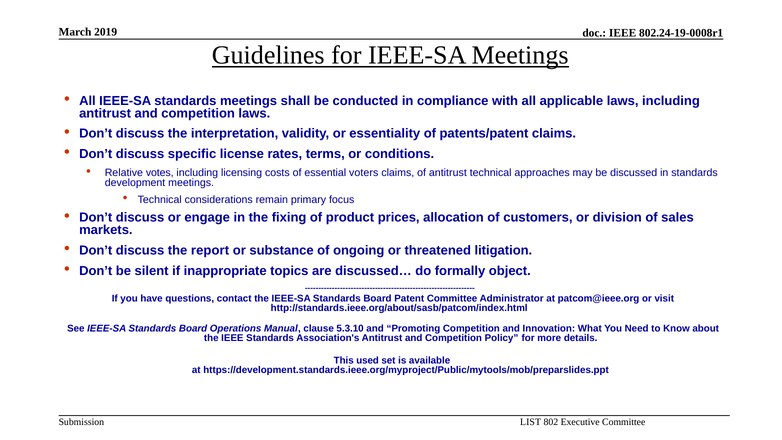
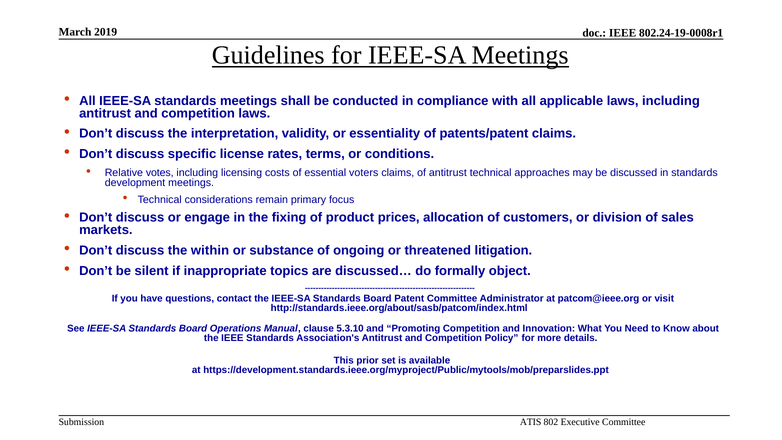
report: report -> within
used: used -> prior
LIST: LIST -> ATIS
